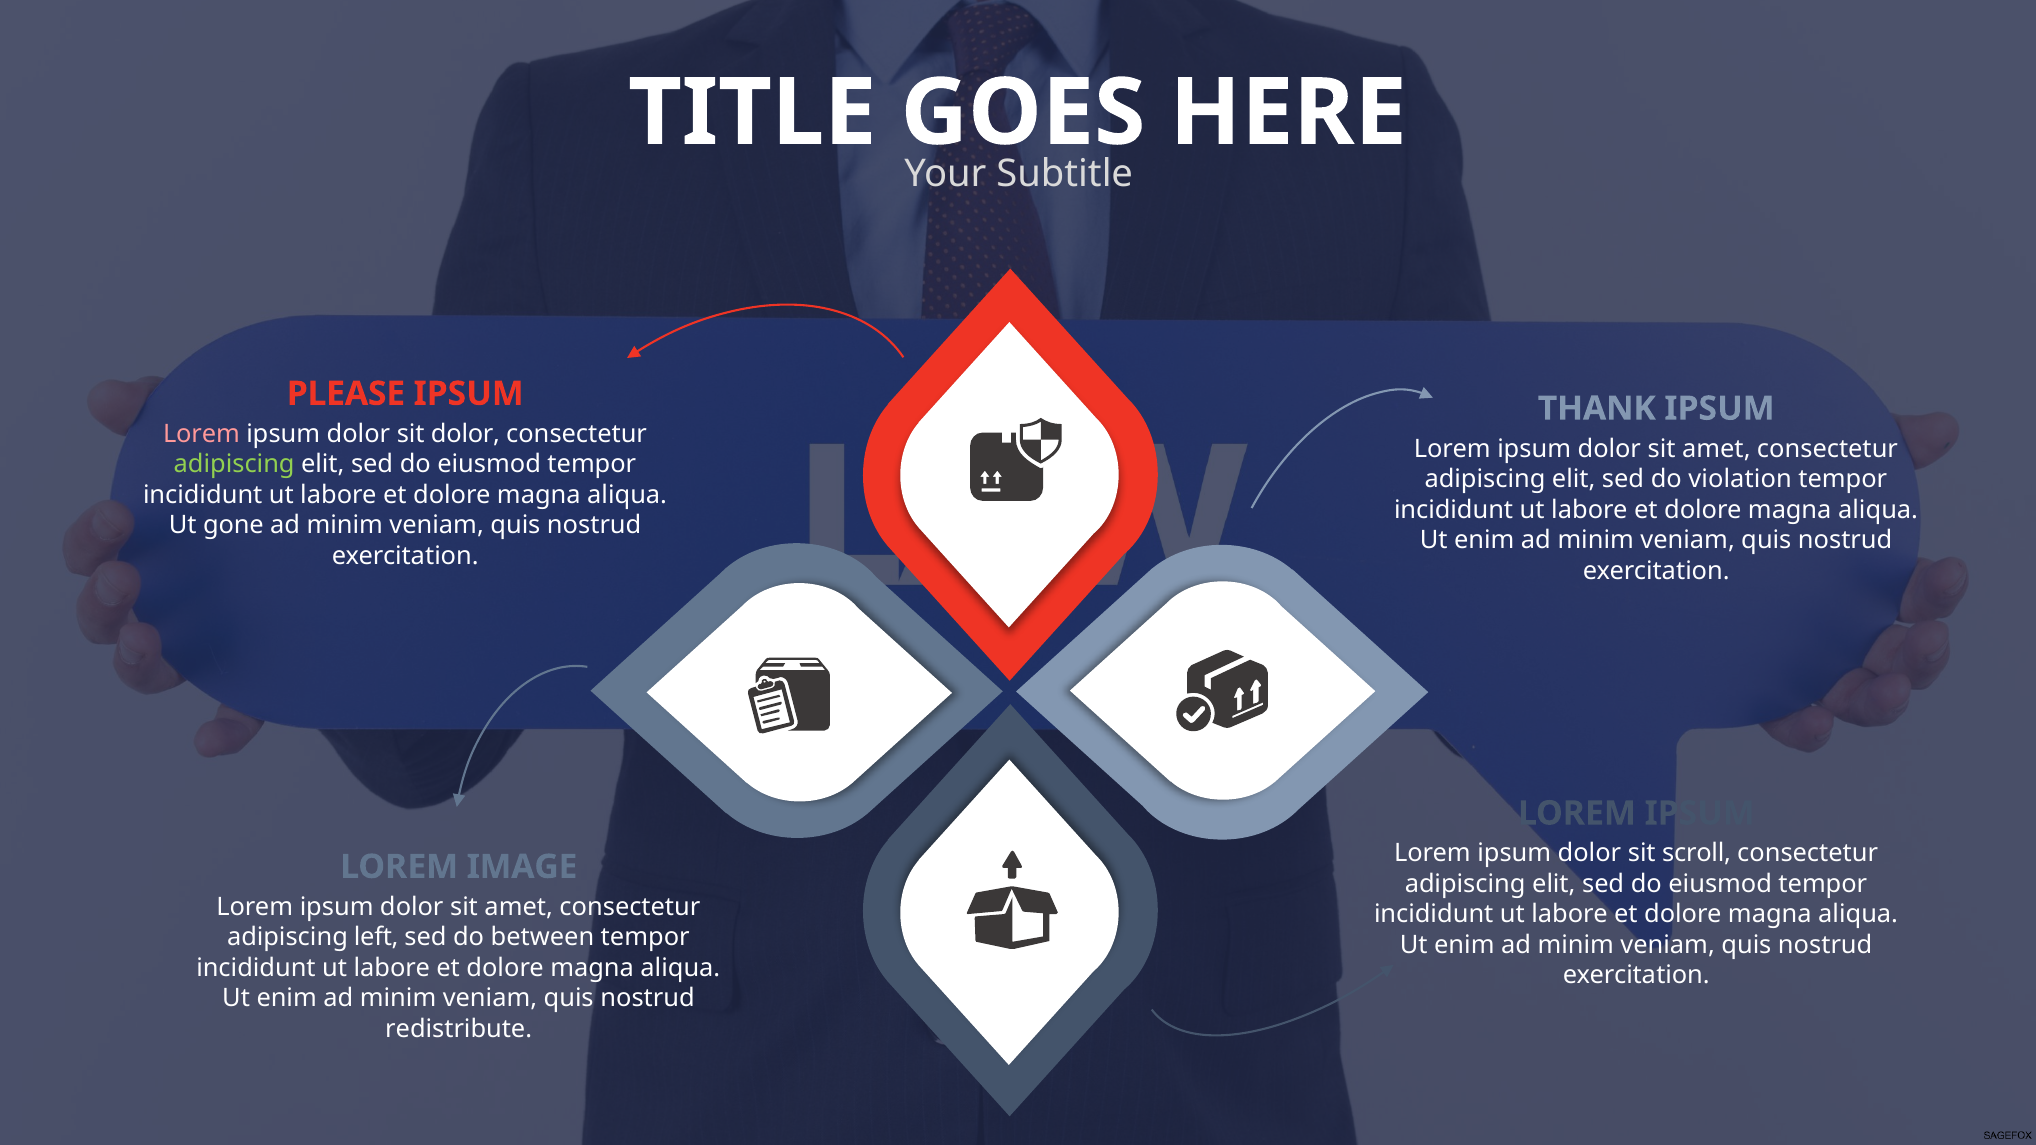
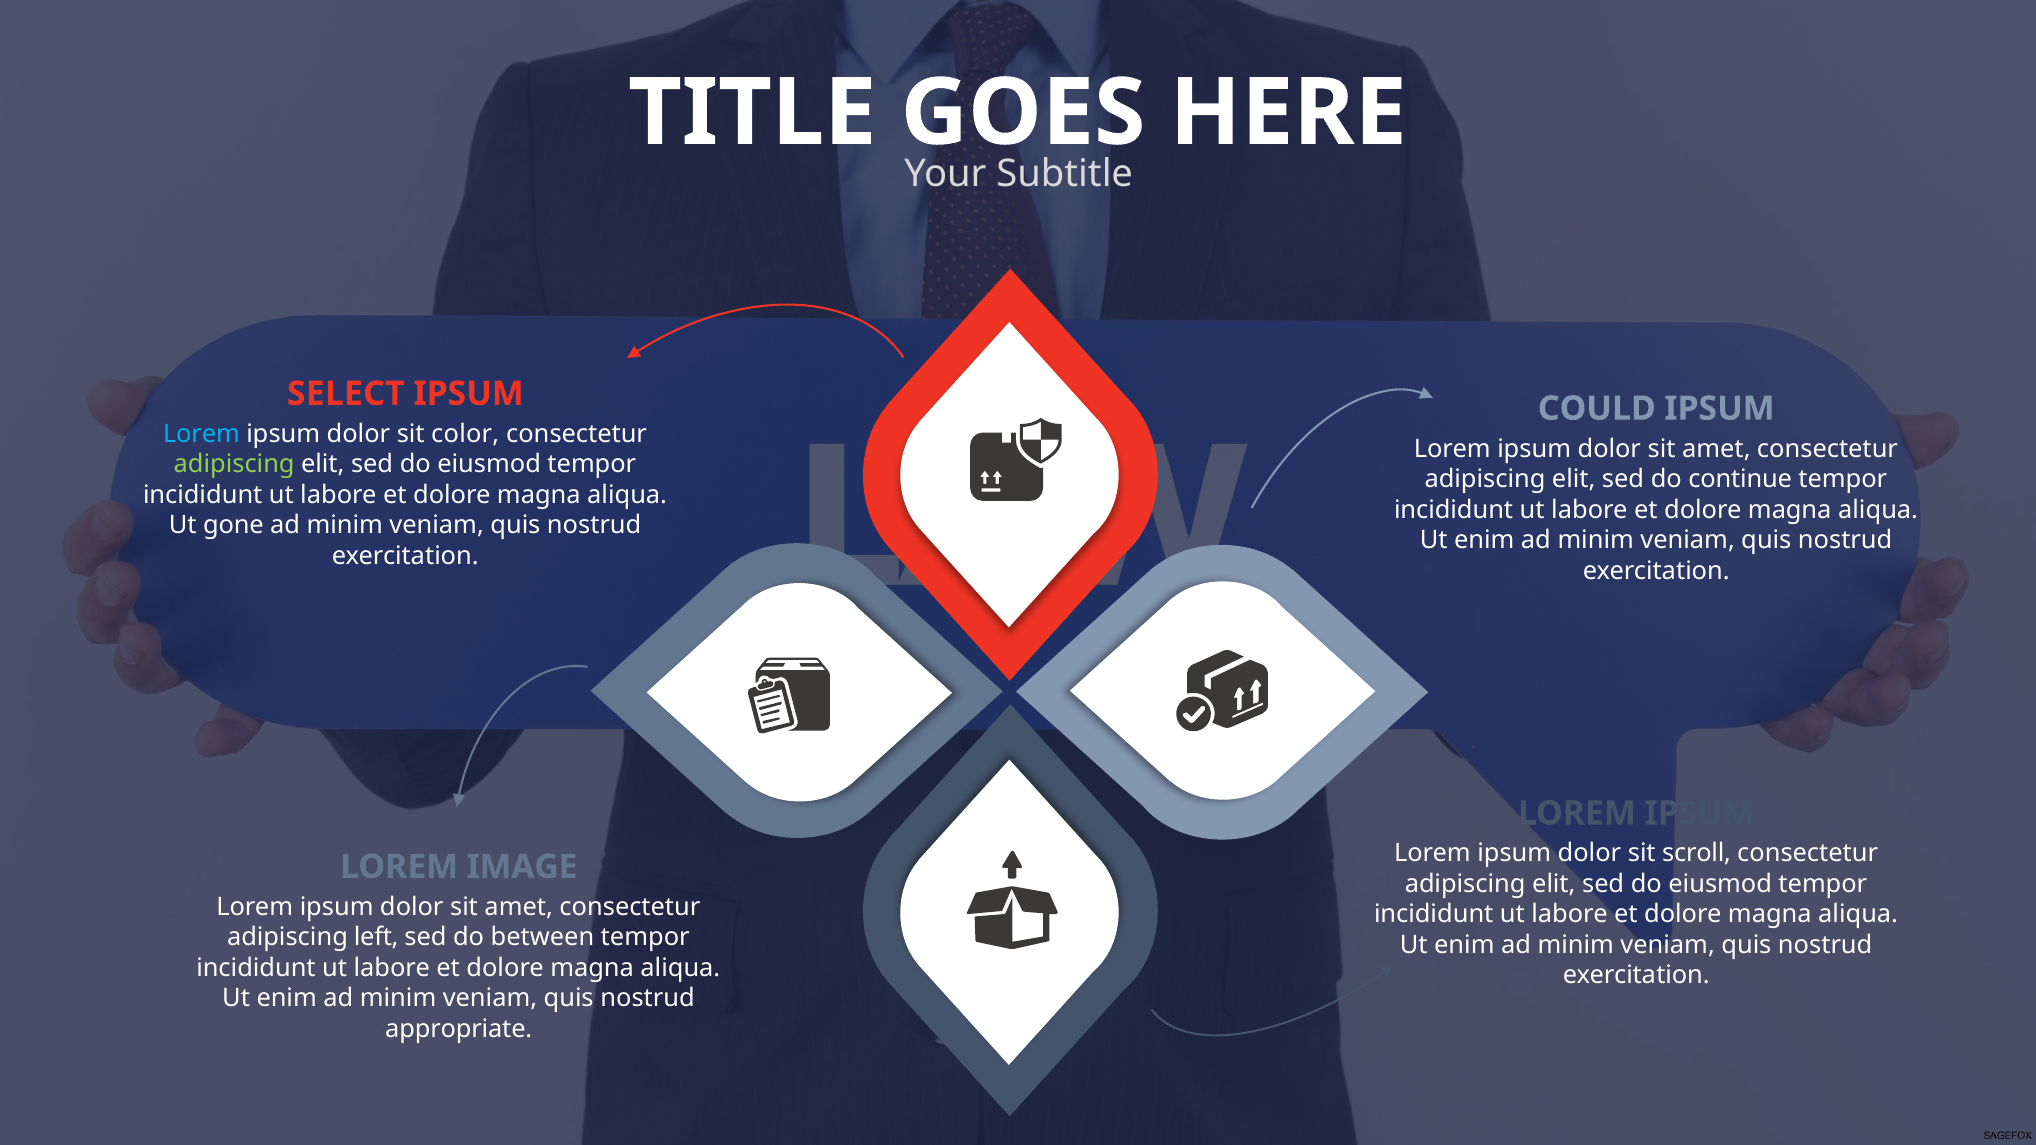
PLEASE: PLEASE -> SELECT
THANK: THANK -> COULD
Lorem at (201, 434) colour: pink -> light blue
sit dolor: dolor -> color
violation: violation -> continue
redistribute: redistribute -> appropriate
